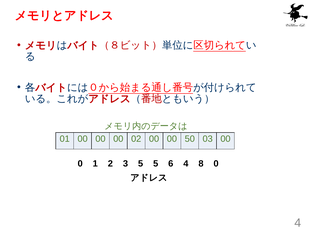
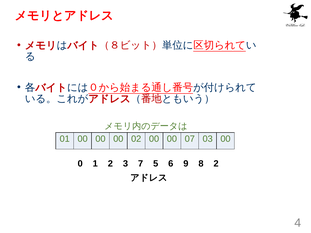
50: 50 -> 07
3 5: 5 -> 7
6 4: 4 -> 9
8 0: 0 -> 2
